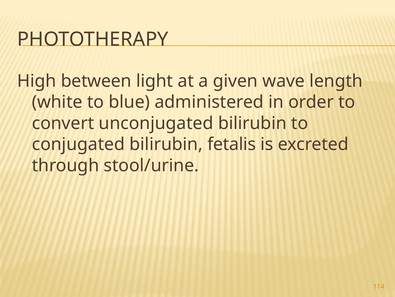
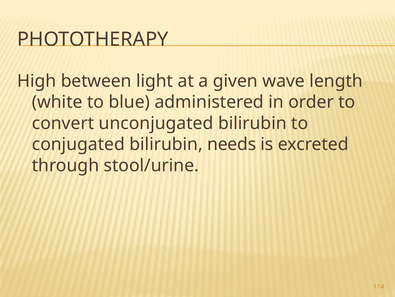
fetalis: fetalis -> needs
